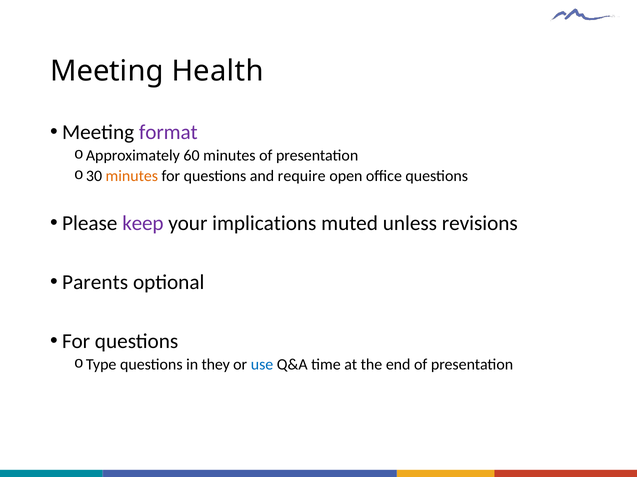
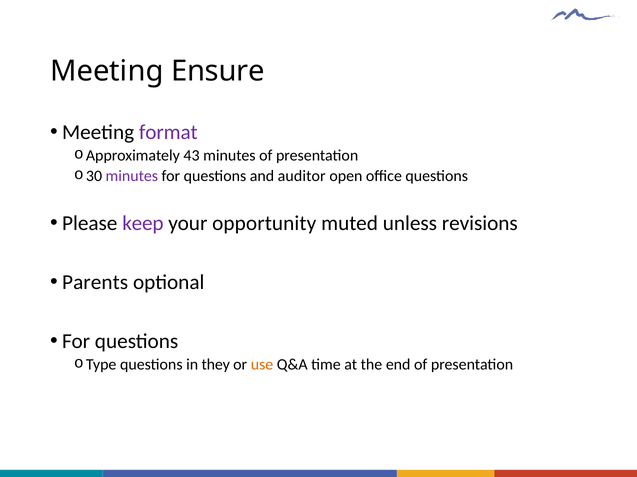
Health: Health -> Ensure
60: 60 -> 43
minutes at (132, 176) colour: orange -> purple
require: require -> auditor
implications: implications -> opportunity
use colour: blue -> orange
